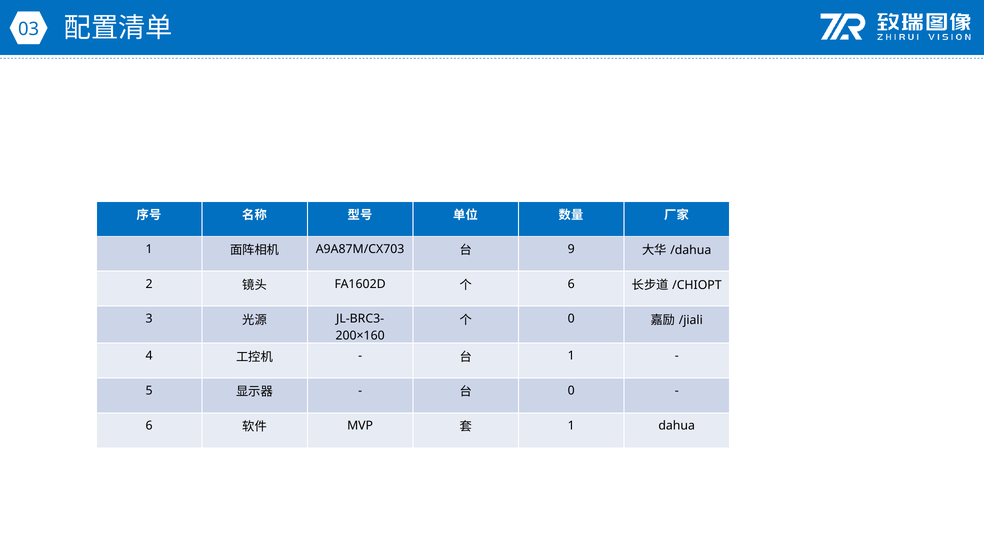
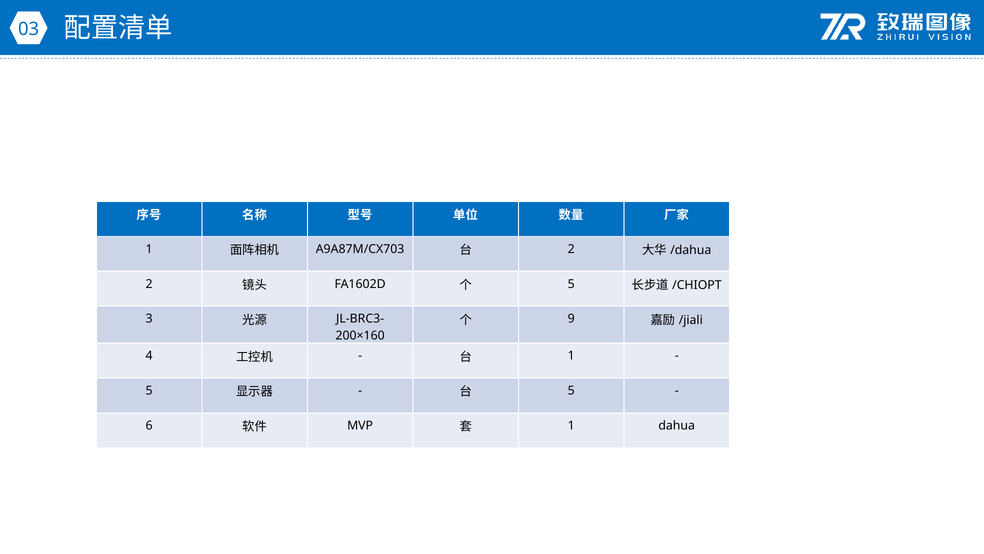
9 at (571, 249): 9 -> 2
6 at (571, 284): 6 -> 5
0 at (571, 319): 0 -> 9
0 at (571, 390): 0 -> 5
